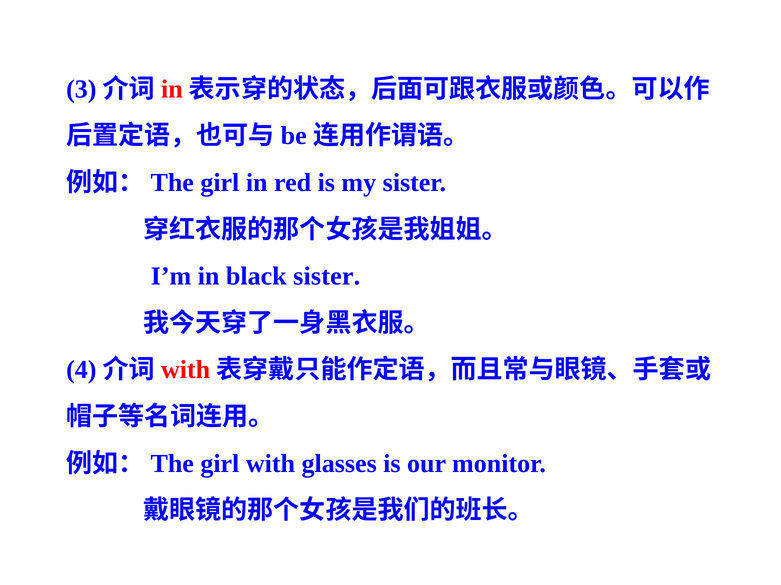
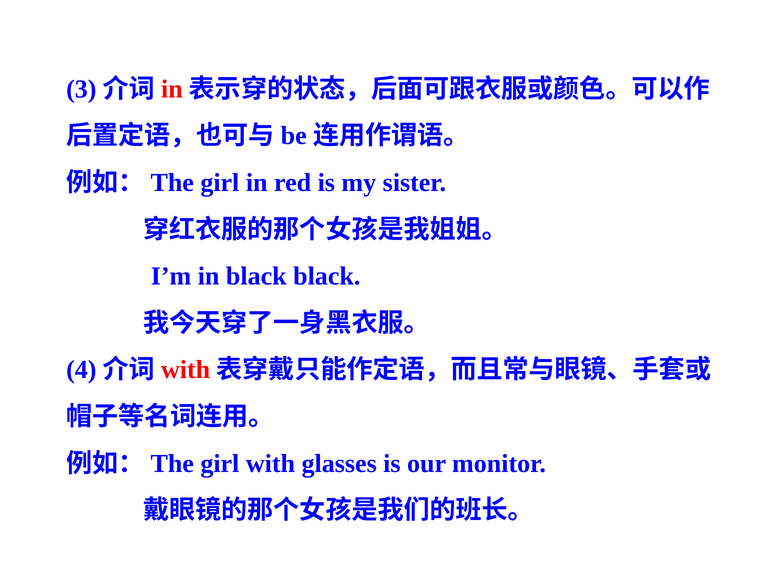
black sister: sister -> black
